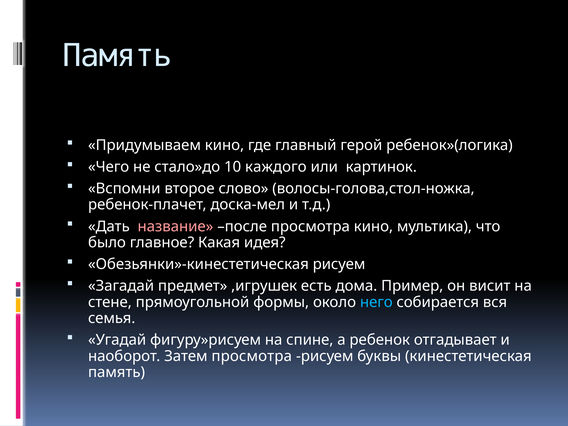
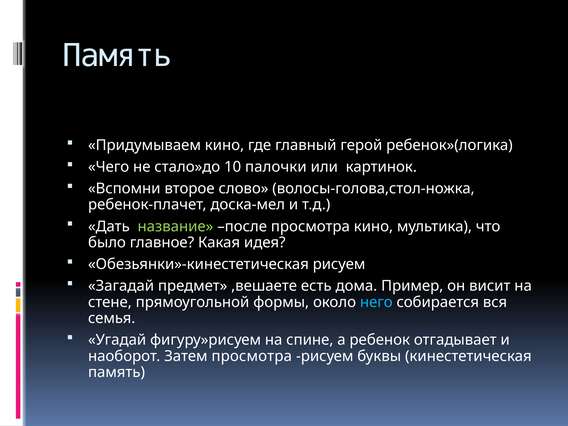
каждого: каждого -> палочки
название colour: pink -> light green
,игрушек: ,игрушек -> ,вешаете
